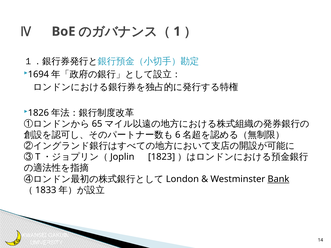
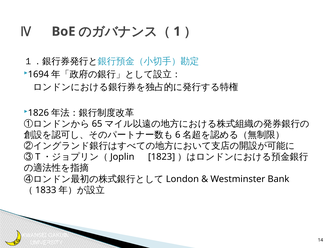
Bank underline: present -> none
